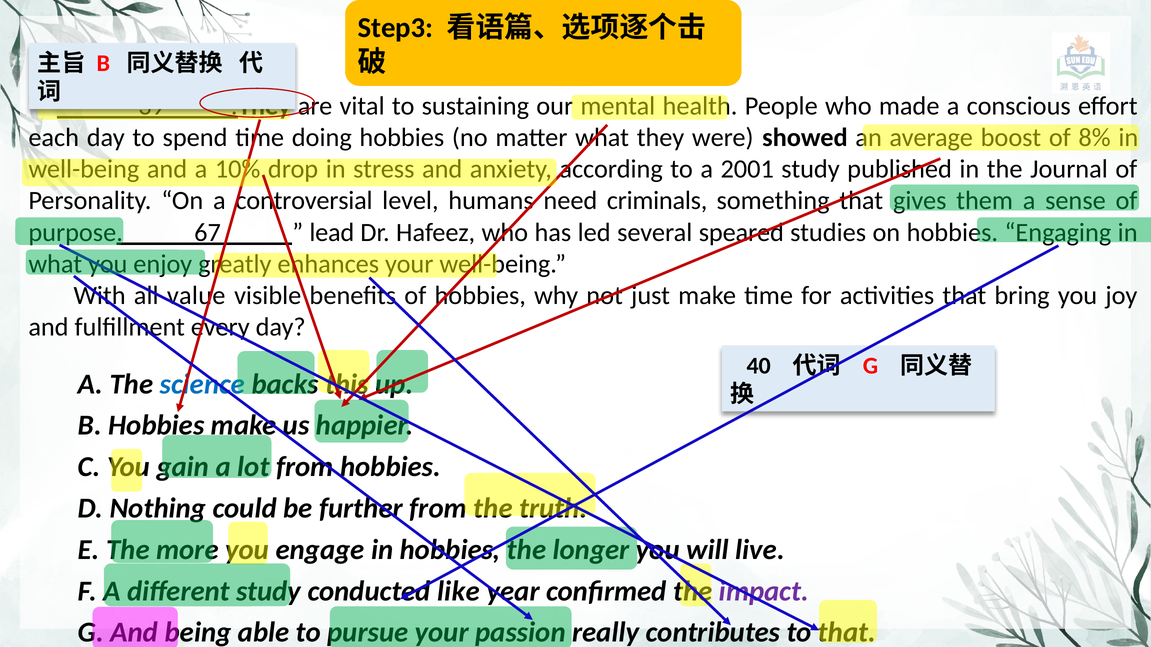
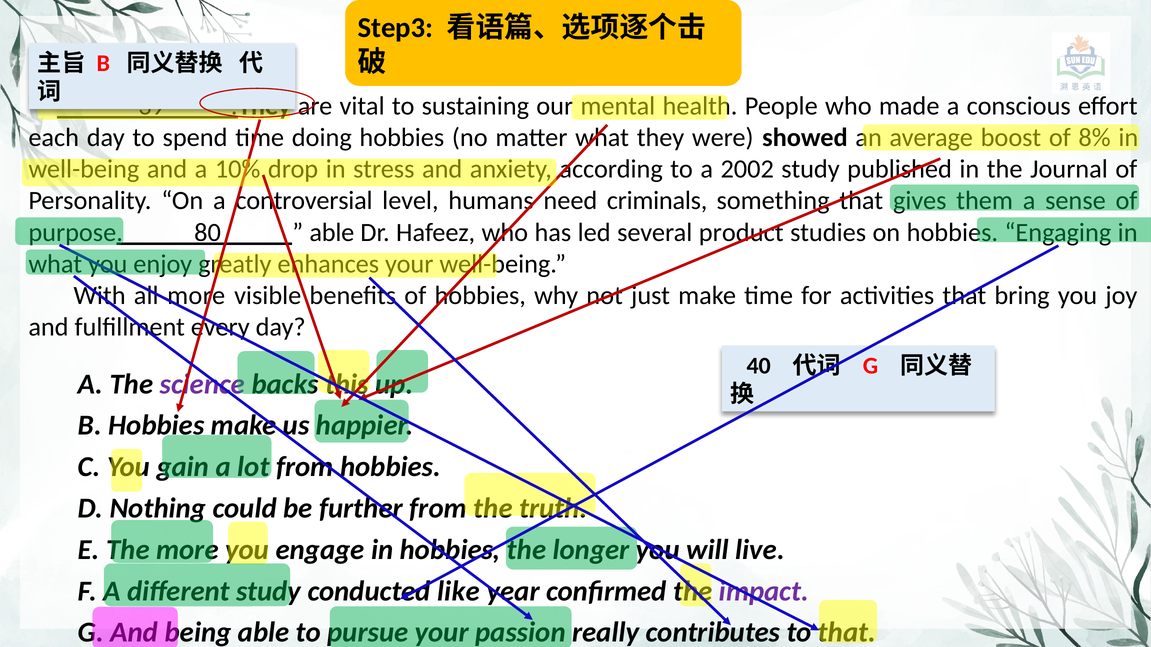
2001: 2001 -> 2002
67: 67 -> 80
lead at (332, 233): lead -> able
speared: speared -> product
all value: value -> more
science colour: blue -> purple
